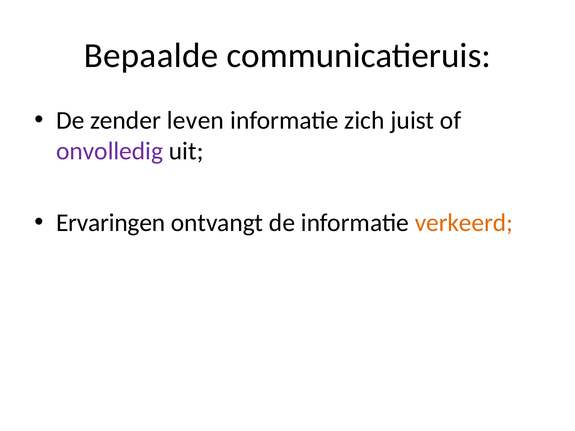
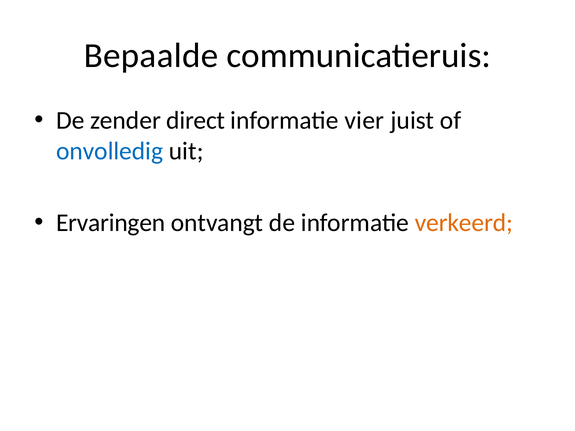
leven: leven -> direct
zich: zich -> vier
onvolledig colour: purple -> blue
